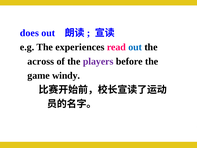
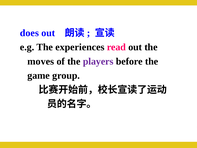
out at (135, 47) colour: blue -> black
across: across -> moves
windy: windy -> group
